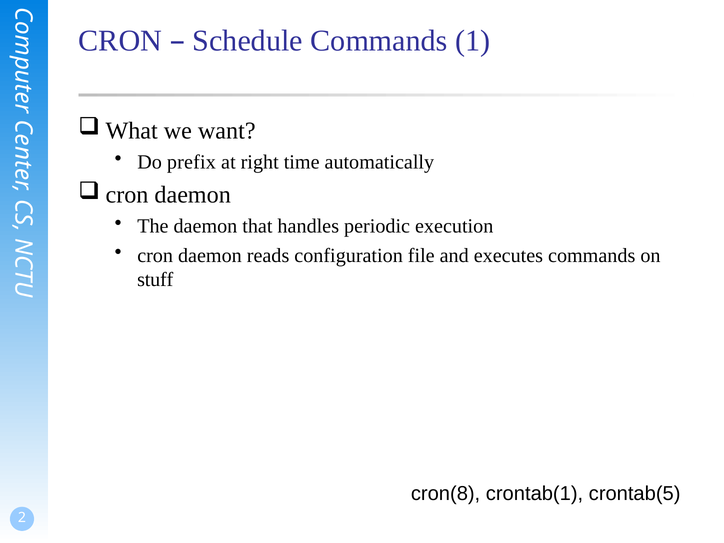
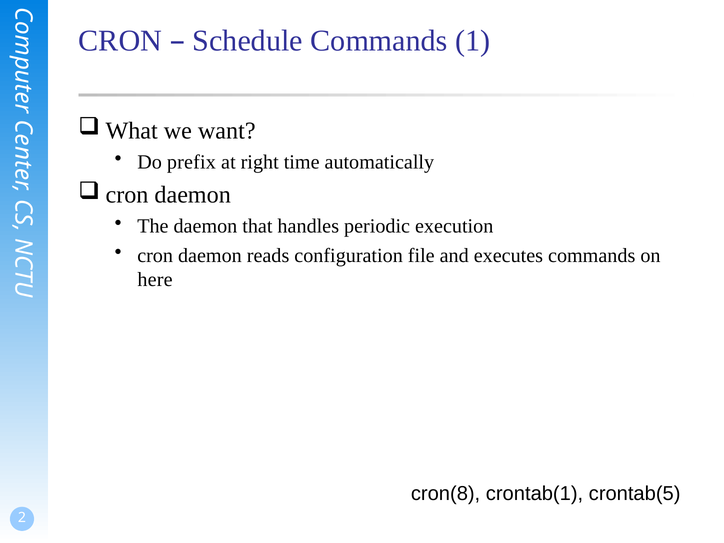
stuff: stuff -> here
